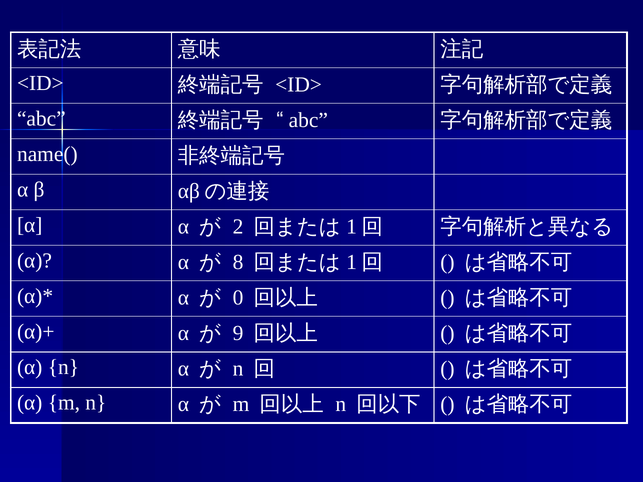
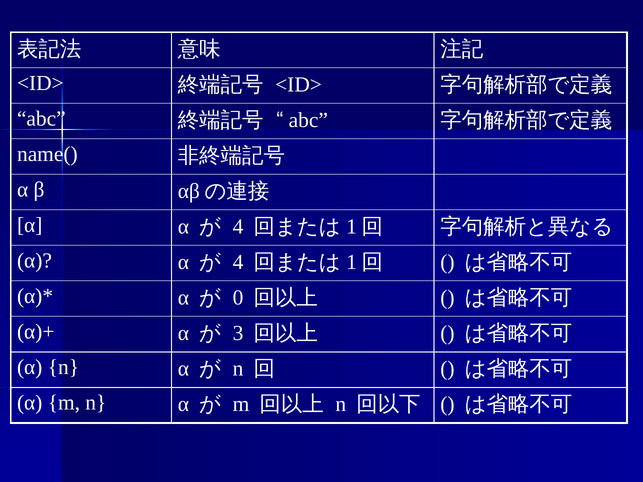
2 at (238, 227): 2 -> 4
8 at (238, 262): 8 -> 4
9: 9 -> 3
